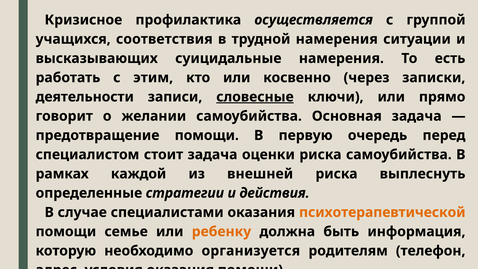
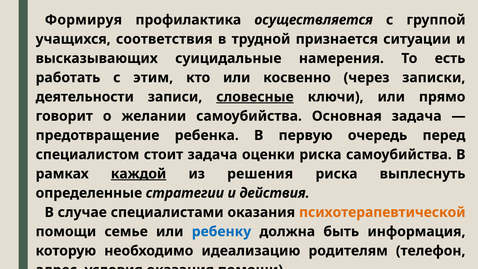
Кризисное: Кризисное -> Формируя
трудной намерения: намерения -> признается
предотвращение помощи: помощи -> ребенка
каждой underline: none -> present
внешней: внешней -> решения
ребенку colour: orange -> blue
организуется: организуется -> идеализацию
